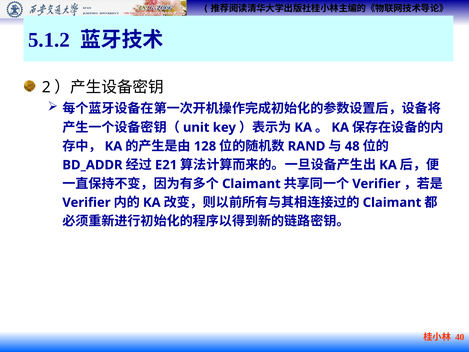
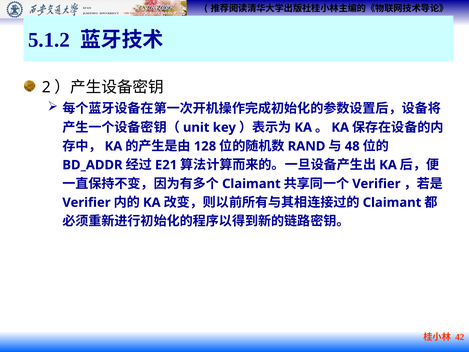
40: 40 -> 42
